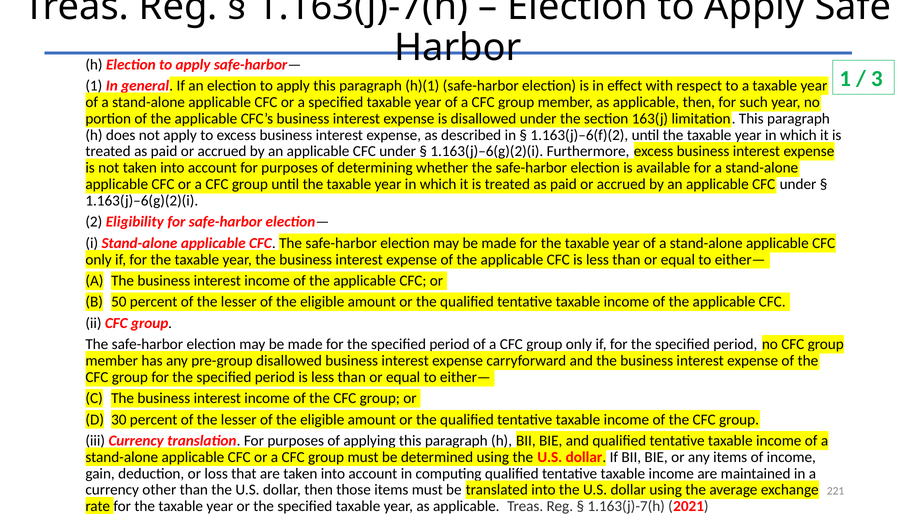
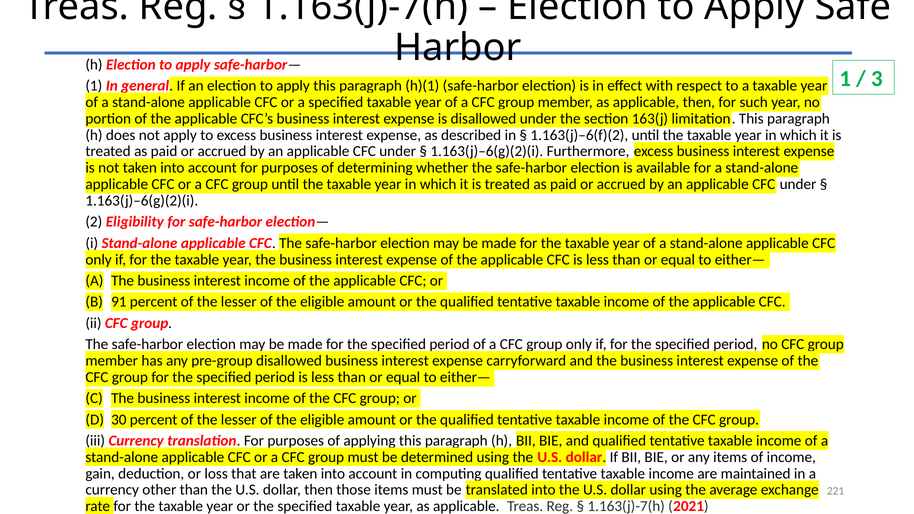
50: 50 -> 91
